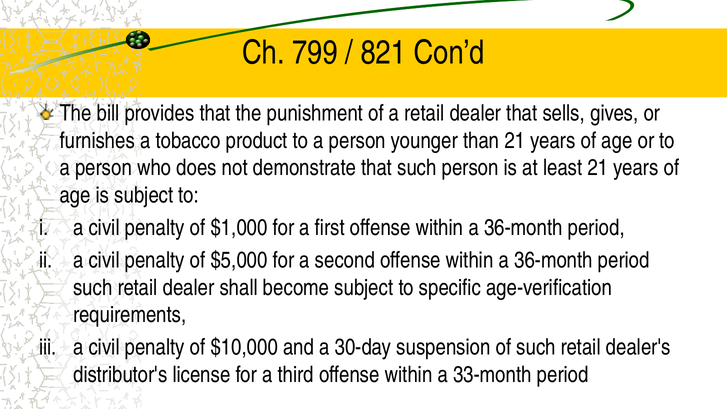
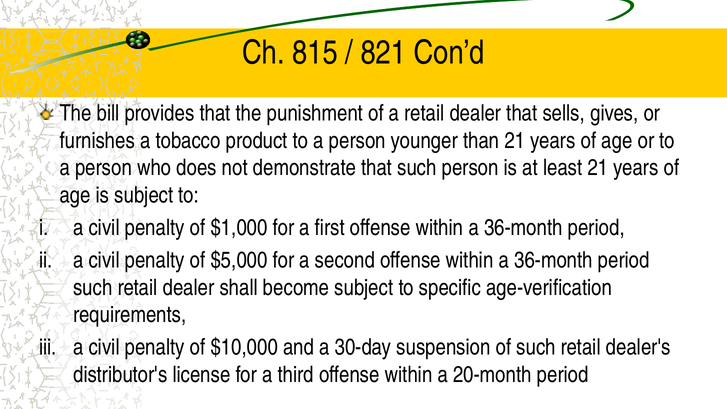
799: 799 -> 815
33-month: 33-month -> 20-month
